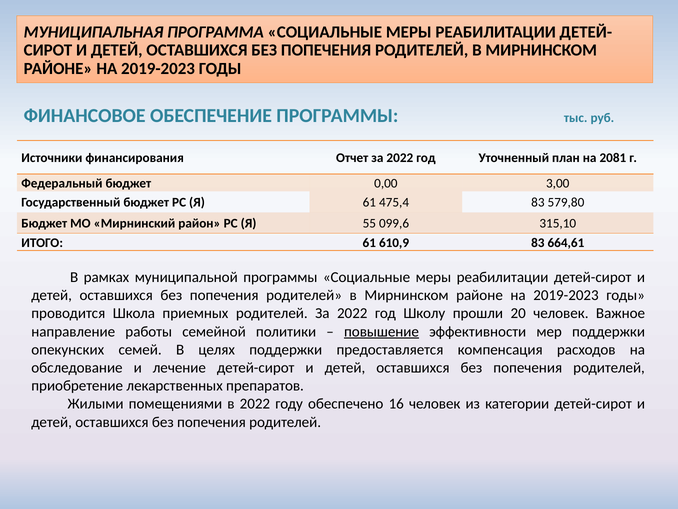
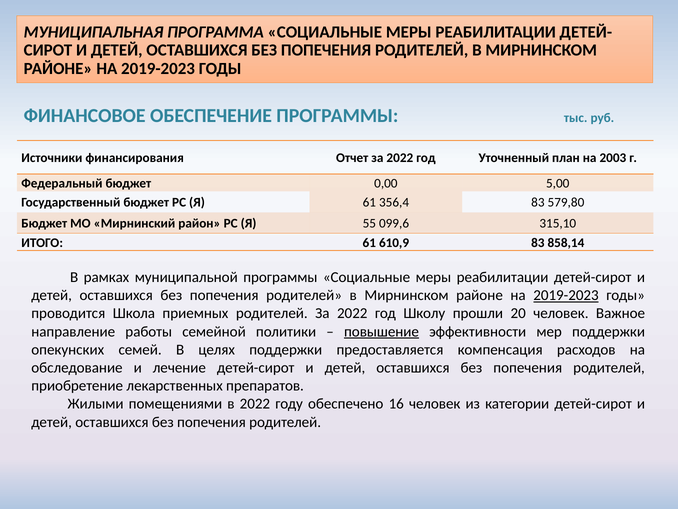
2081: 2081 -> 2003
3,00: 3,00 -> 5,00
475,4: 475,4 -> 356,4
664,61: 664,61 -> 858,14
2019-2023 at (566, 295) underline: none -> present
